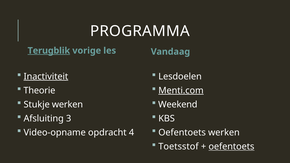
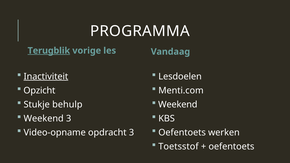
Theorie: Theorie -> Opzicht
Menti.com underline: present -> none
Stukje werken: werken -> behulp
Afsluiting at (44, 119): Afsluiting -> Weekend
opdracht 4: 4 -> 3
oefentoets at (231, 147) underline: present -> none
